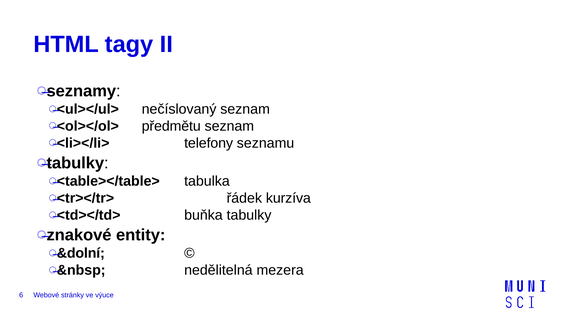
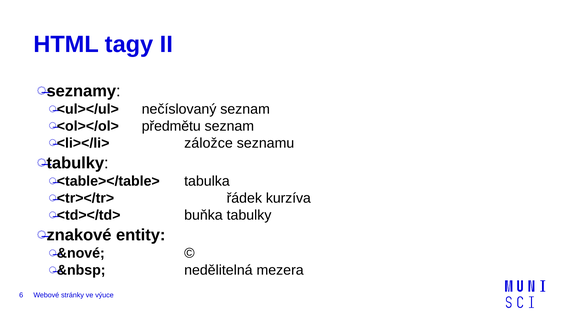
telefony: telefony -> záložce
&dolní: &dolní -> &nové
